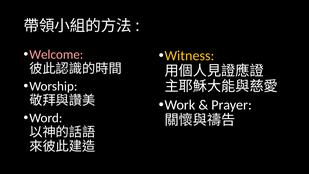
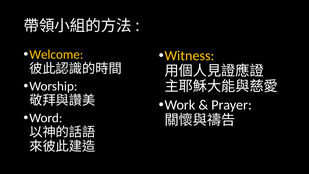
Welcome colour: pink -> yellow
